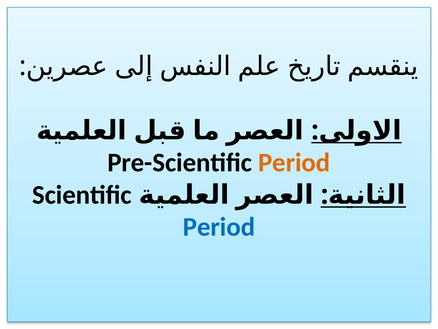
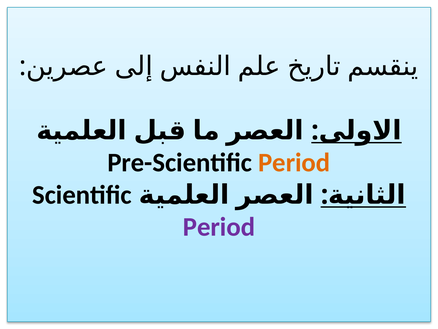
Period at (219, 227) colour: blue -> purple
